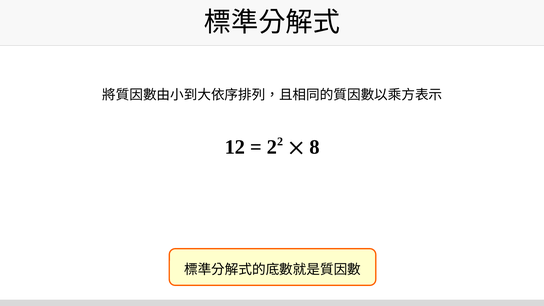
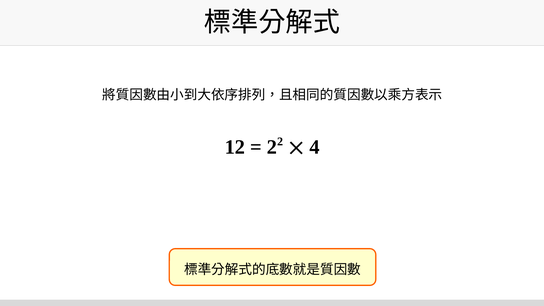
8: 8 -> 4
